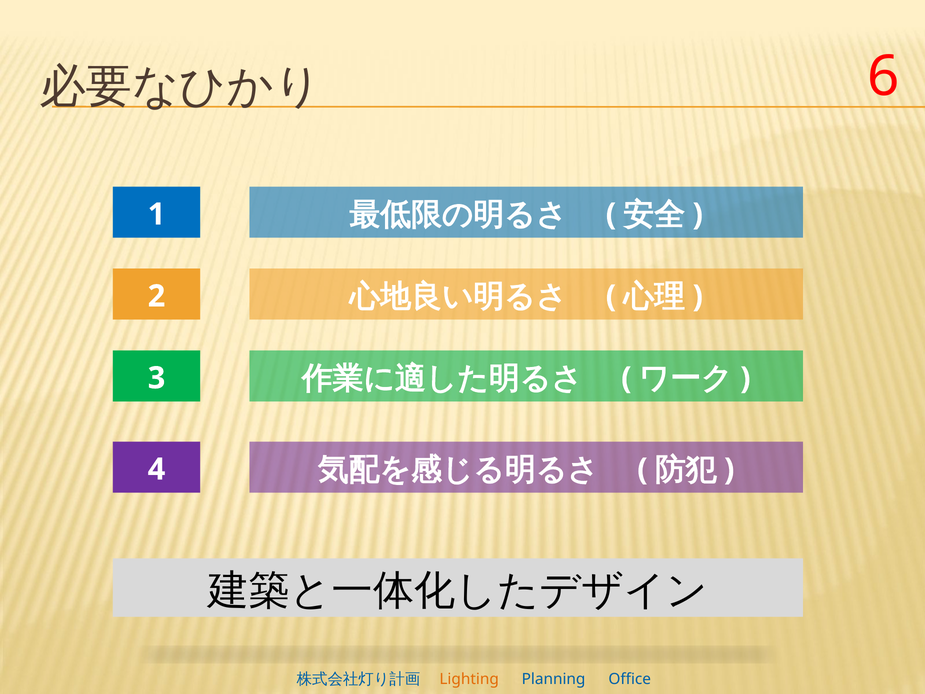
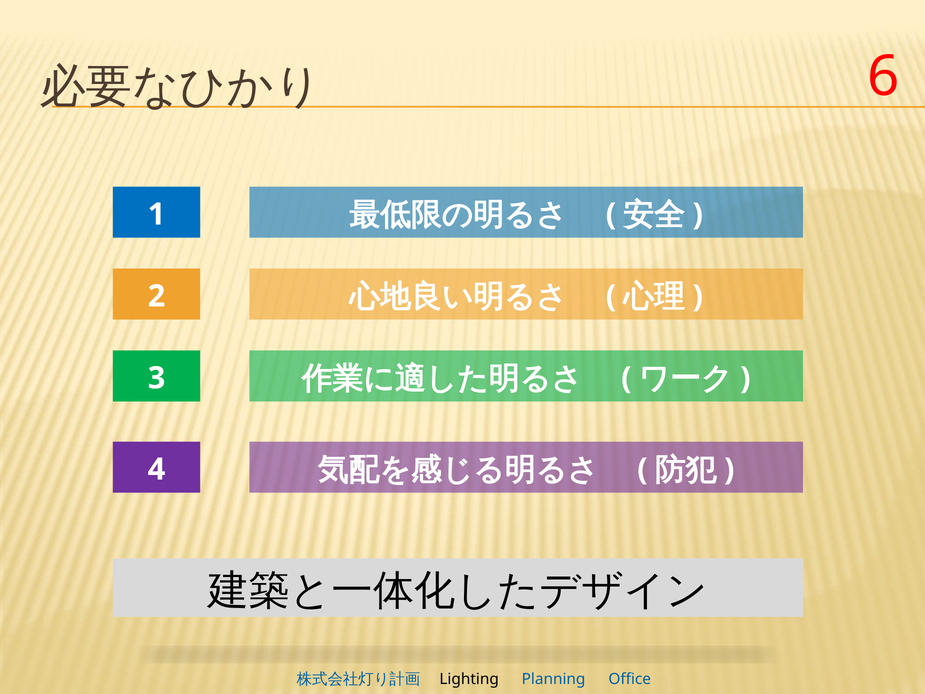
Lighting colour: orange -> black
